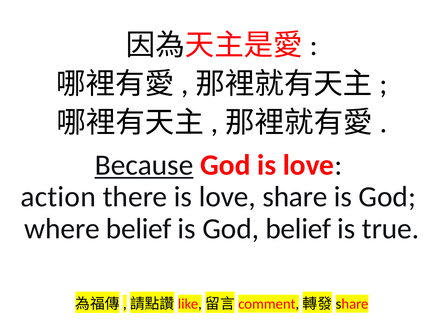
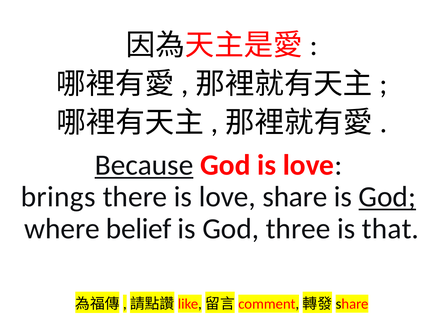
action: action -> brings
God at (387, 197) underline: none -> present
God belief: belief -> three
true: true -> that
